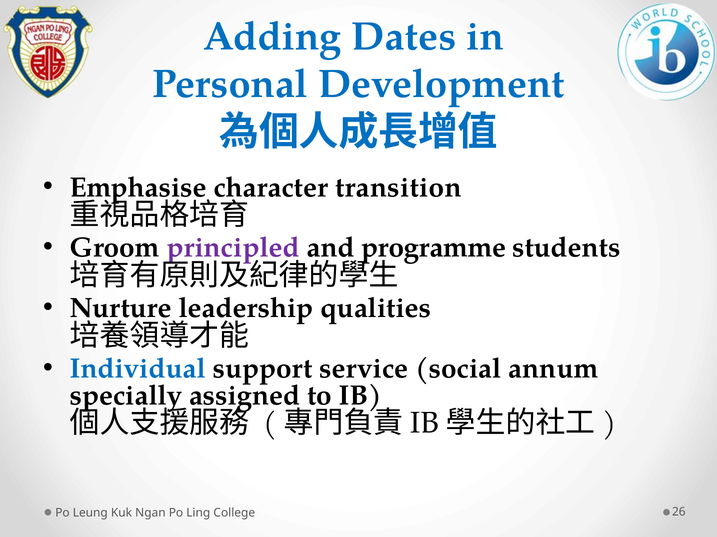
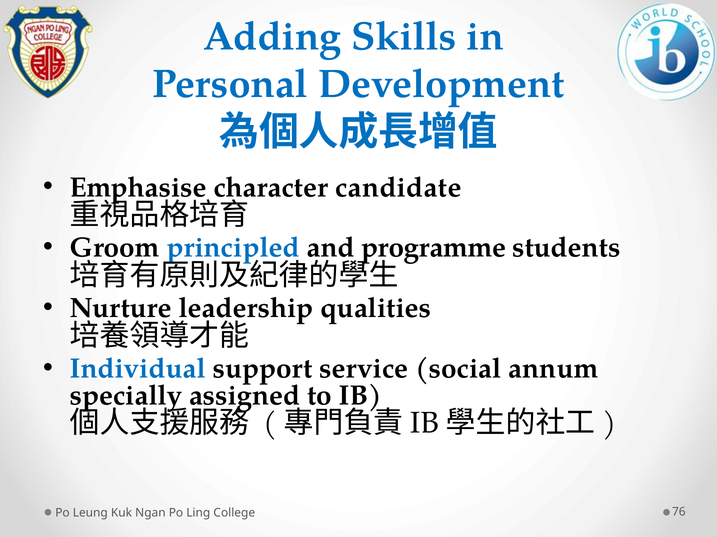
Dates: Dates -> Skills
transition: transition -> candidate
principled colour: purple -> blue
26: 26 -> 76
